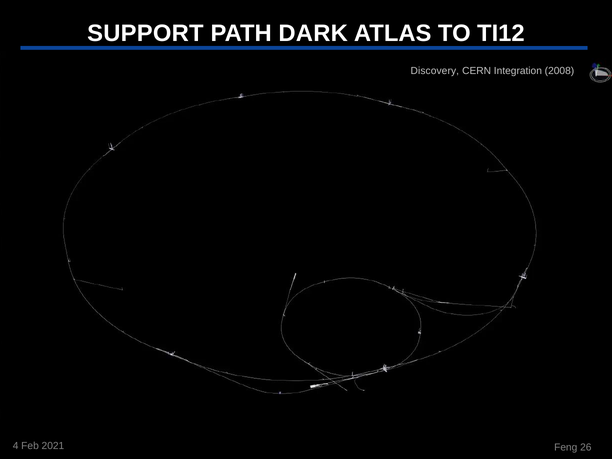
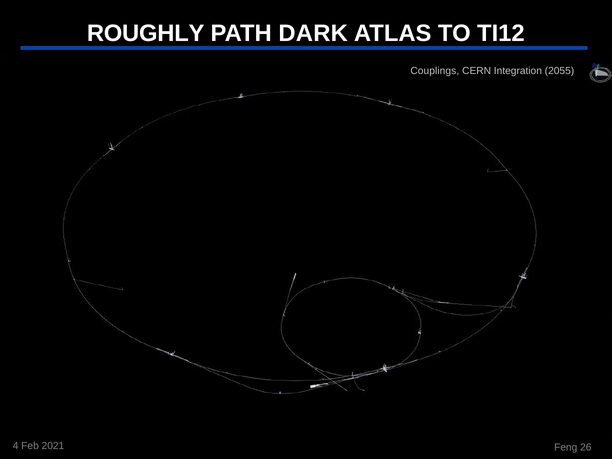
SUPPORT: SUPPORT -> ROUGHLY
Discovery: Discovery -> Couplings
2008: 2008 -> 2055
